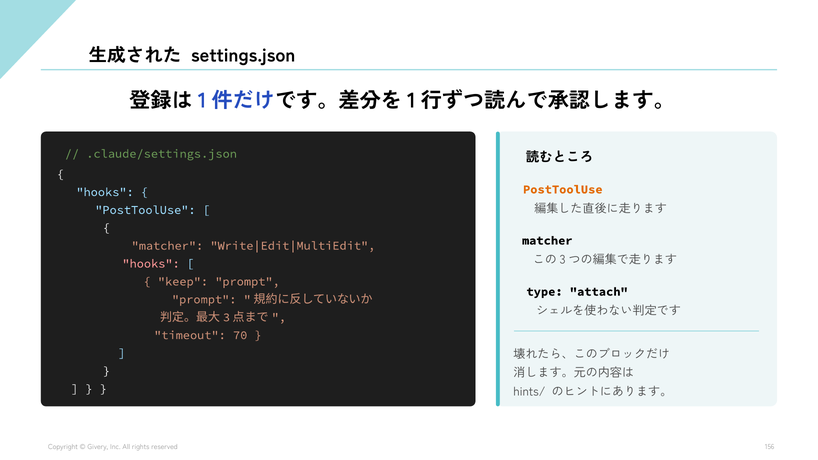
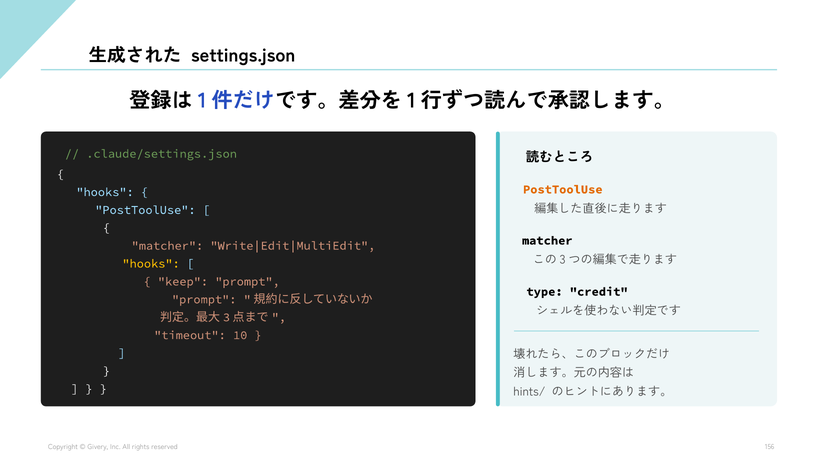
hooks at (151, 264) colour: pink -> yellow
attach: attach -> credit
70: 70 -> 10
